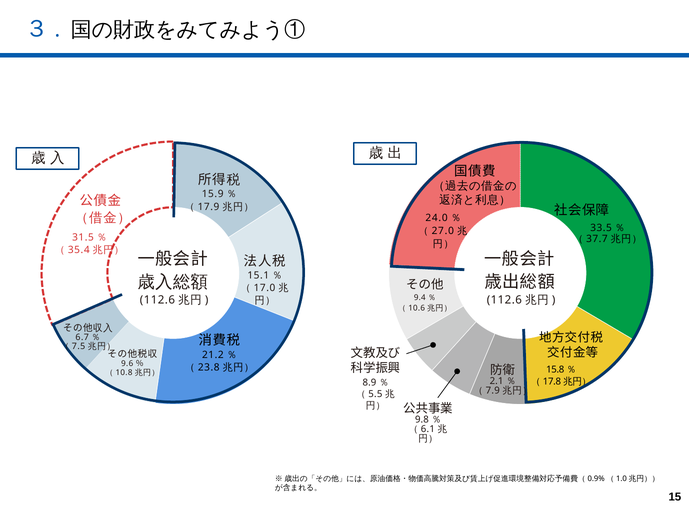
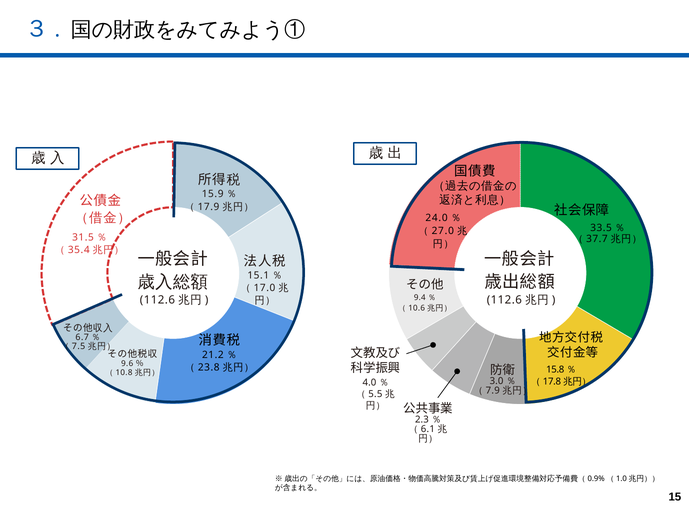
2.1: 2.1 -> 3.0
8.9: 8.9 -> 4.0
9.8: 9.8 -> 2.3
